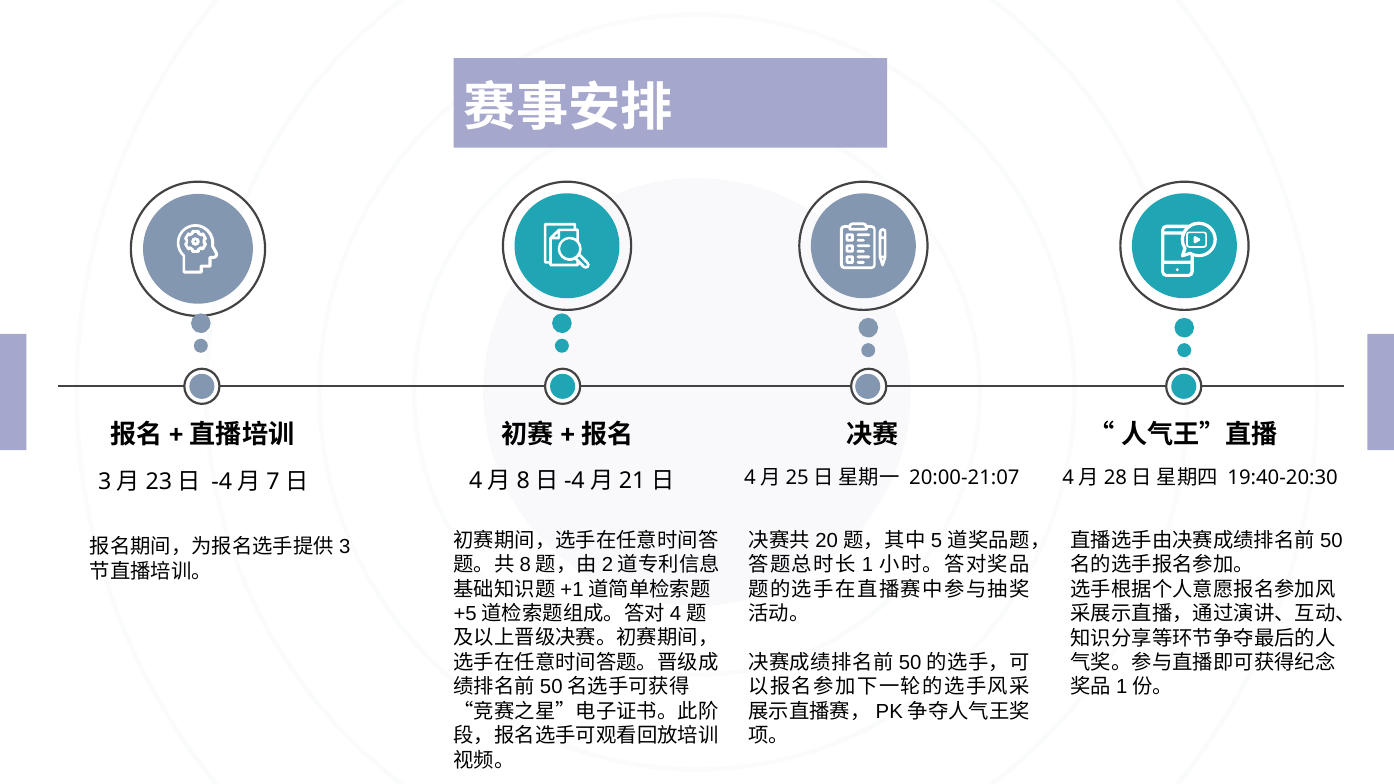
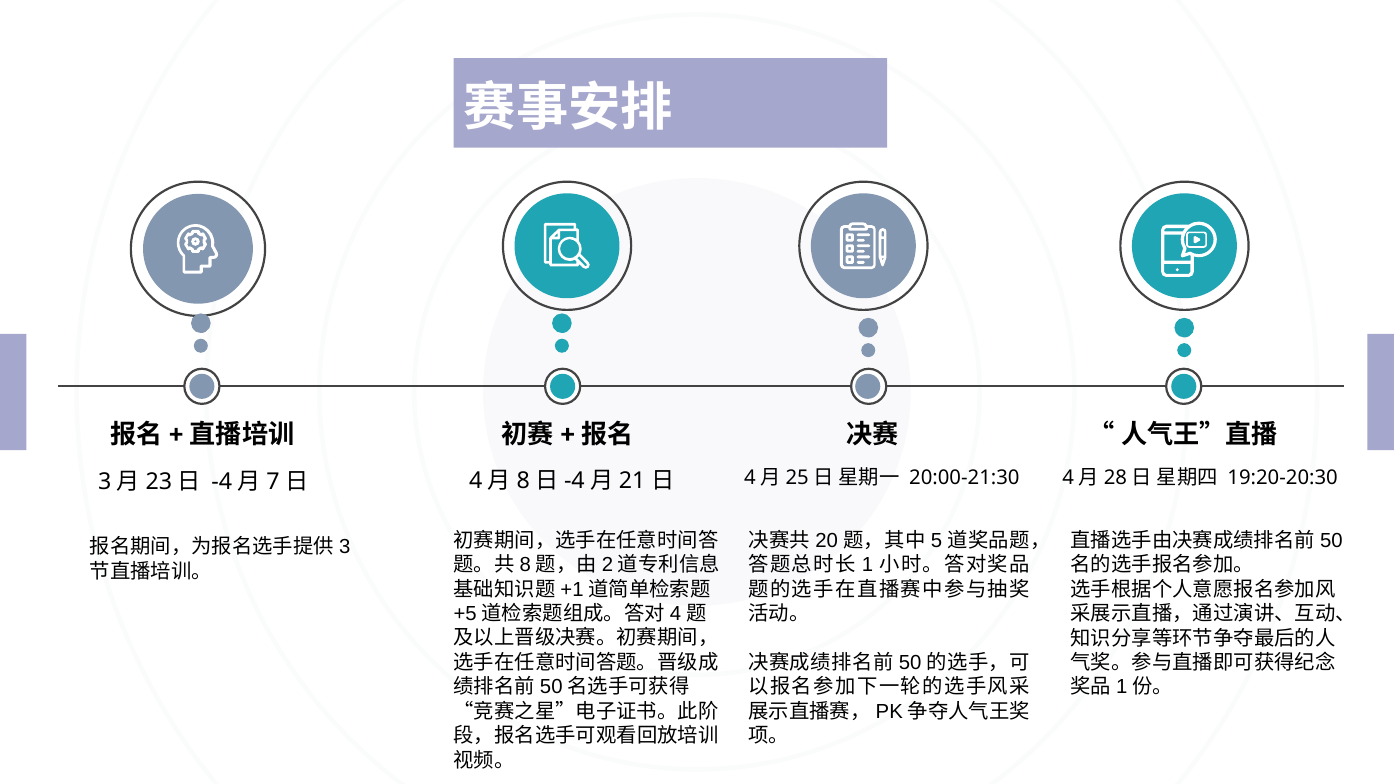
20:00-21:07: 20:00-21:07 -> 20:00-21:30
19:40-20:30: 19:40-20:30 -> 19:20-20:30
